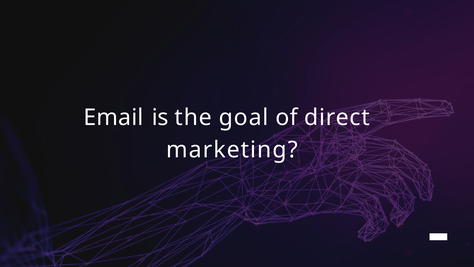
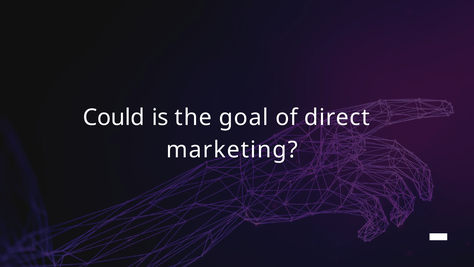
Email: Email -> Could
